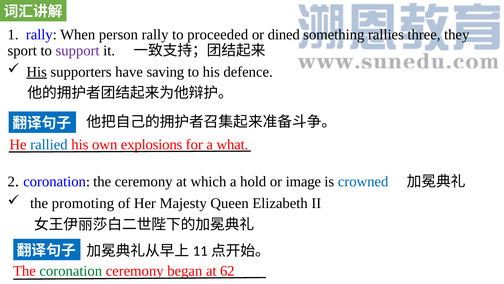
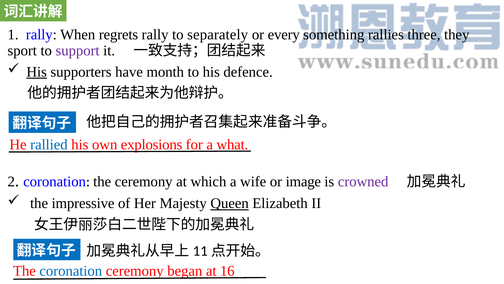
person: person -> regrets
proceeded: proceeded -> separately
dined: dined -> every
saving: saving -> month
hold: hold -> wife
crowned colour: blue -> purple
promoting: promoting -> impressive
Queen underline: none -> present
coronation at (71, 271) colour: green -> blue
62: 62 -> 16
